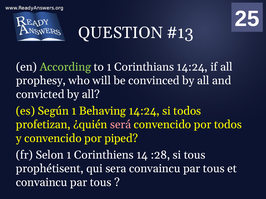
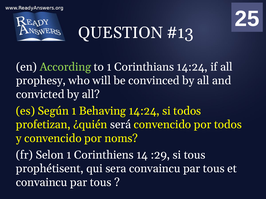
será colour: pink -> white
piped: piped -> noms
:28: :28 -> :29
